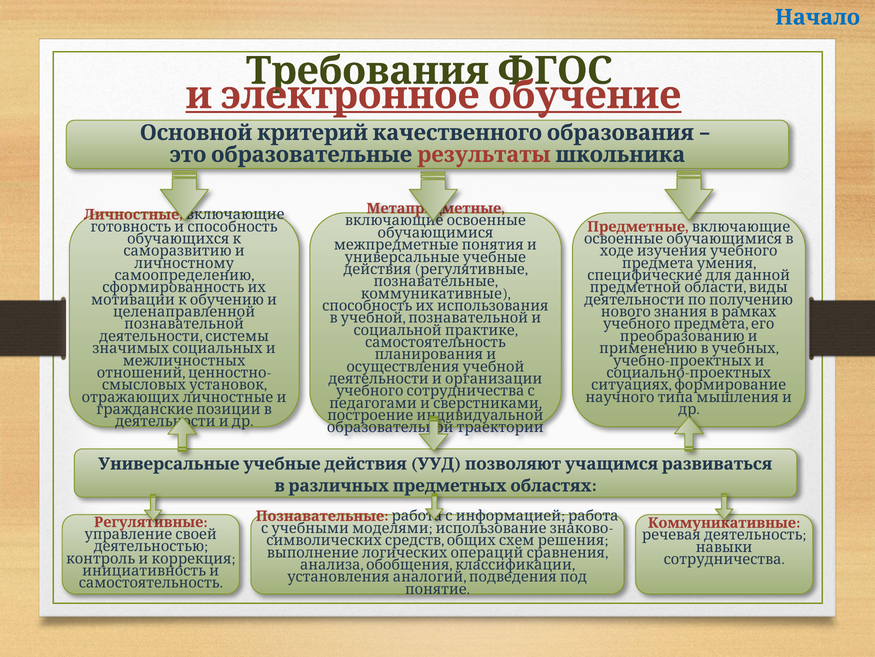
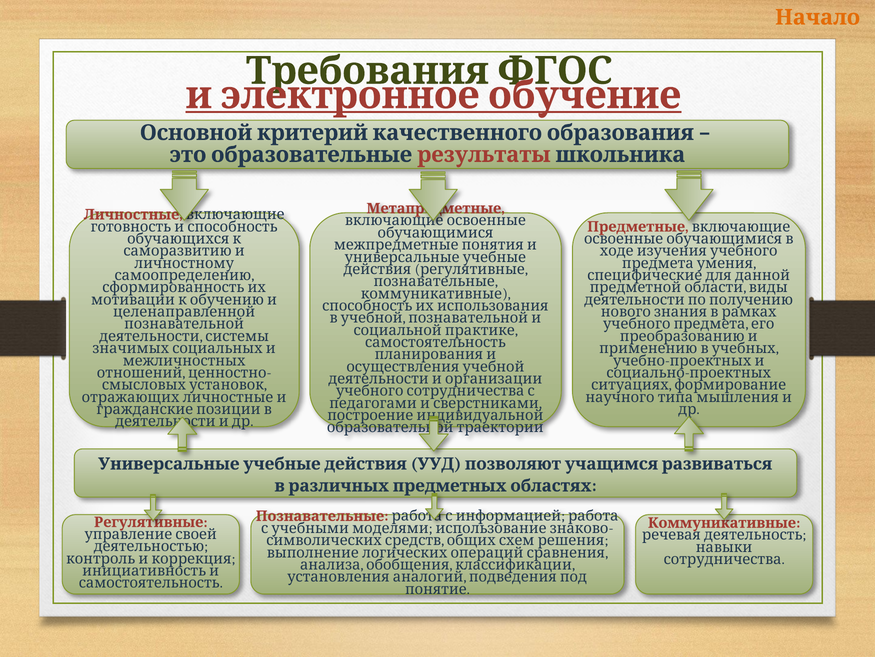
Начало colour: blue -> orange
